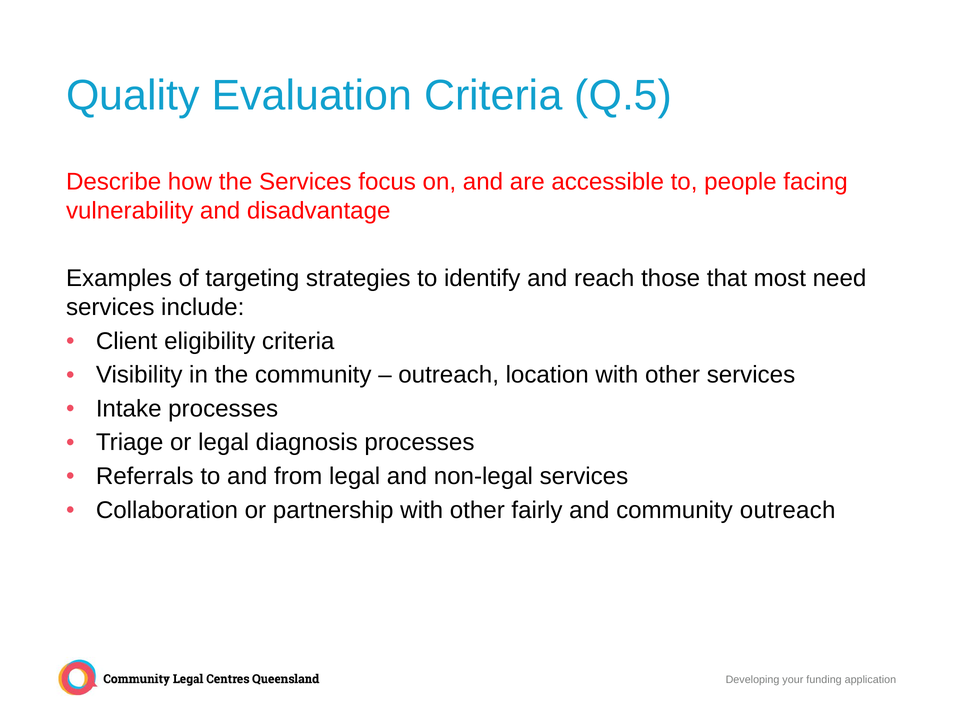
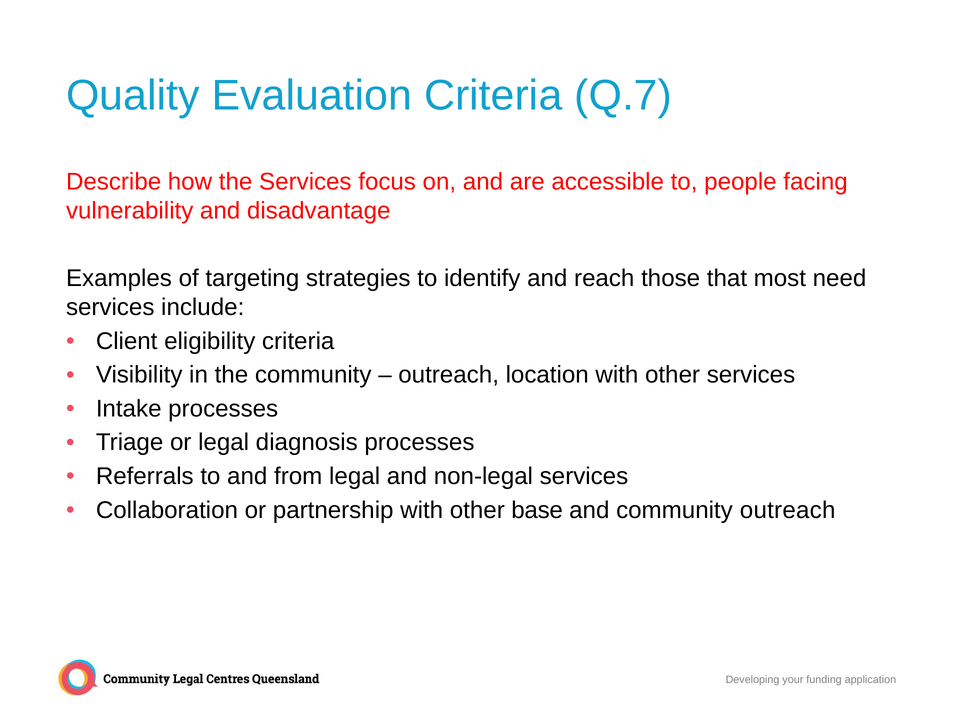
Q.5: Q.5 -> Q.7
fairly: fairly -> base
